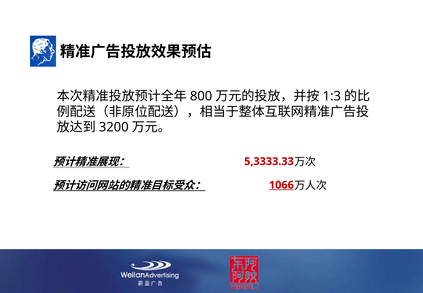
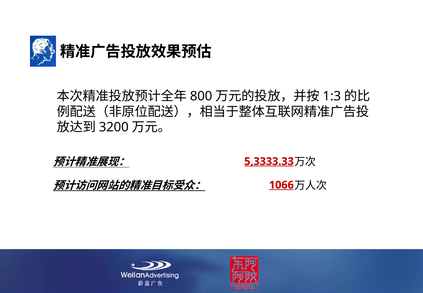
5,3333.33 underline: none -> present
